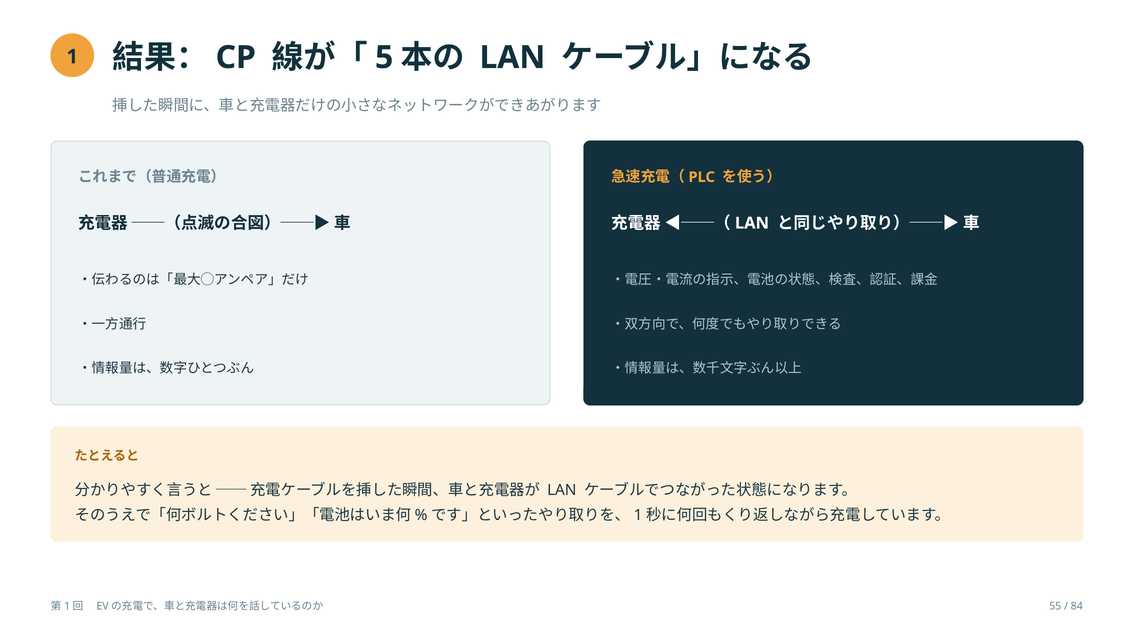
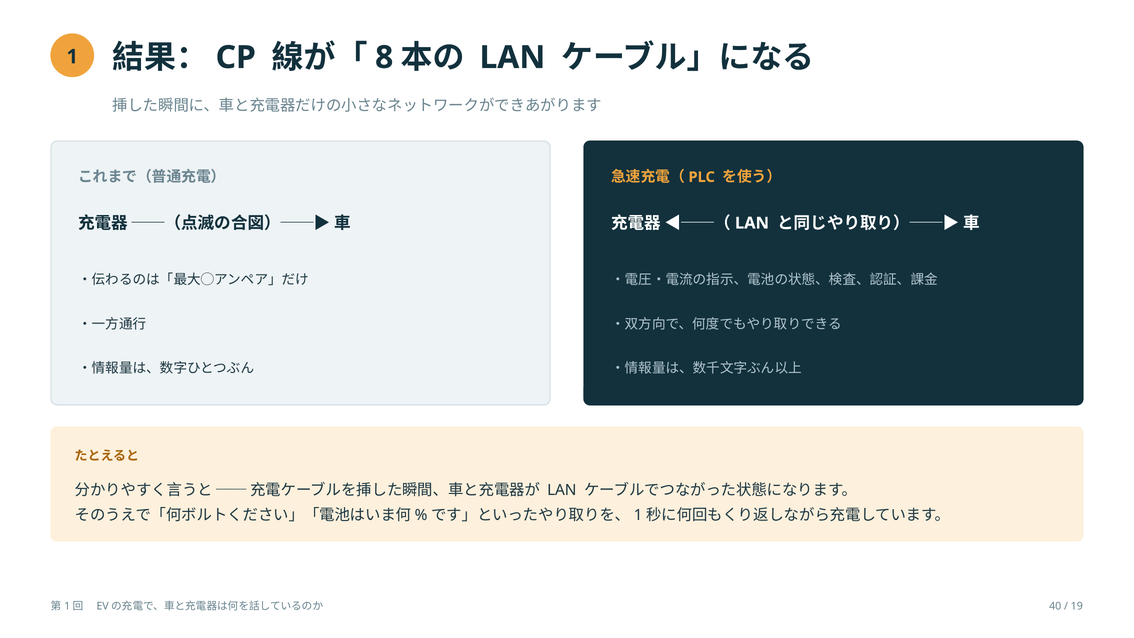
5: 5 -> 8
55: 55 -> 40
84: 84 -> 19
